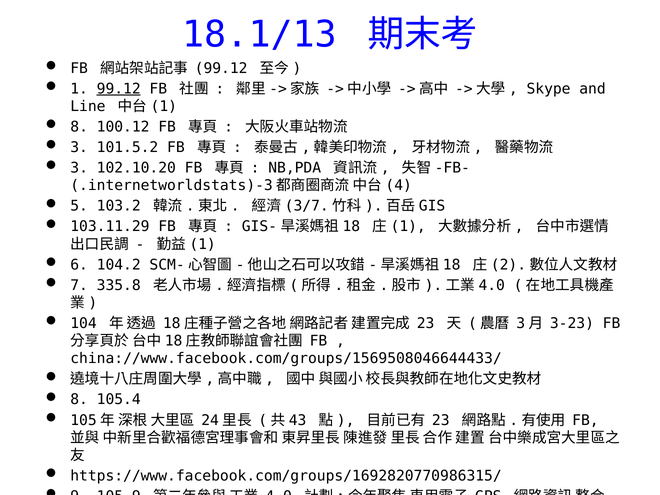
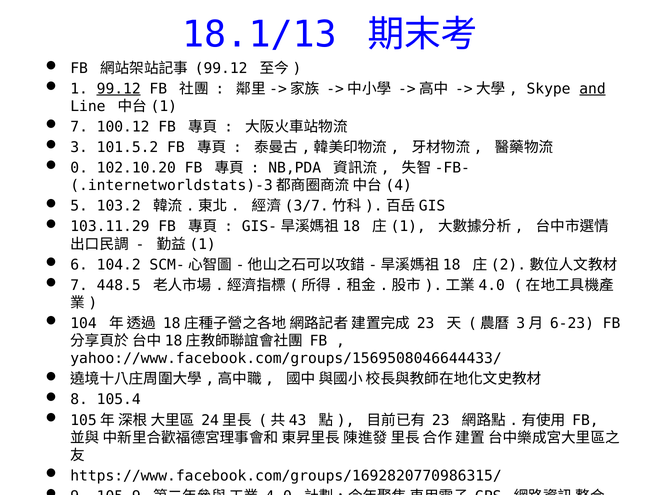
and underline: none -> present
8 at (79, 127): 8 -> 7
3 at (79, 168): 3 -> 0
335.8: 335.8 -> 448.5
3-23: 3-23 -> 6-23
china://www.facebook.com/groups/1569508046644433/: china://www.facebook.com/groups/1569508046644433/ -> yahoo://www.facebook.com/groups/1569508046644433/
